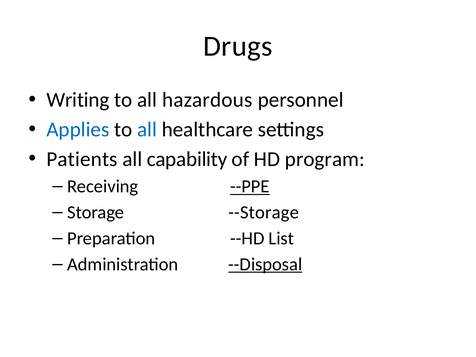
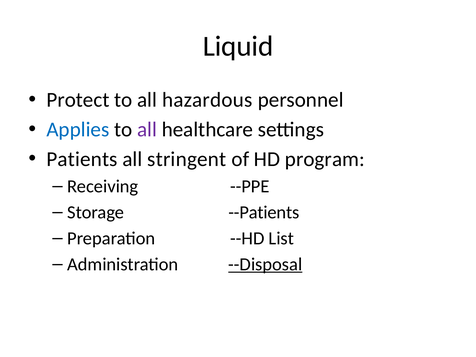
Drugs: Drugs -> Liquid
Writing: Writing -> Protect
all at (147, 129) colour: blue -> purple
capability: capability -> stringent
--PPE underline: present -> none
--Storage: --Storage -> --Patients
